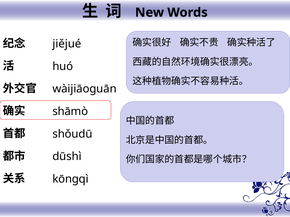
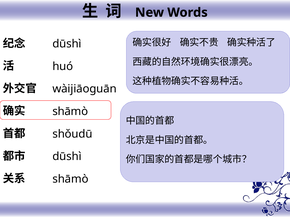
jiějué at (67, 44): jiějué -> dūshì
kōngqì at (70, 179): kōngqì -> shāmò
